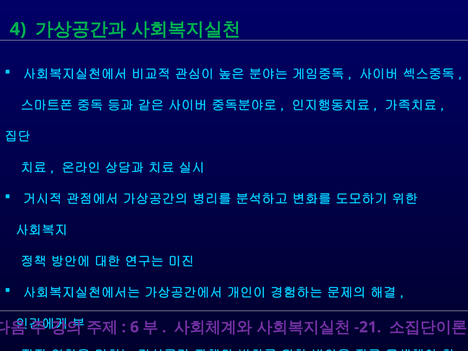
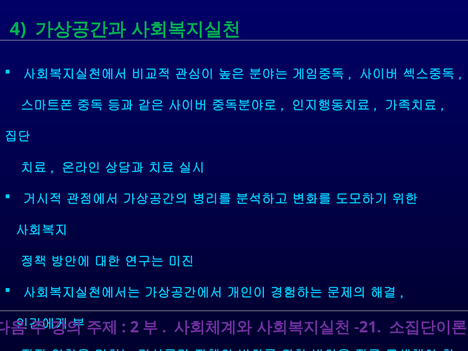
6: 6 -> 2
